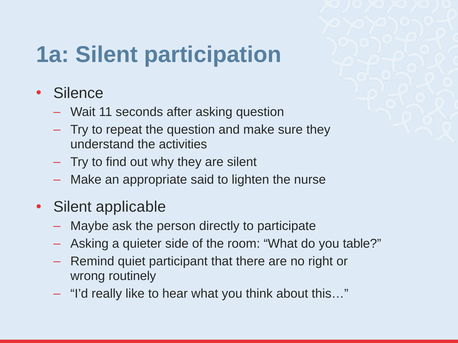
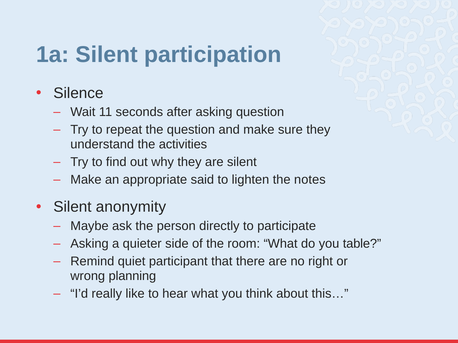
nurse: nurse -> notes
applicable: applicable -> anonymity
routinely: routinely -> planning
